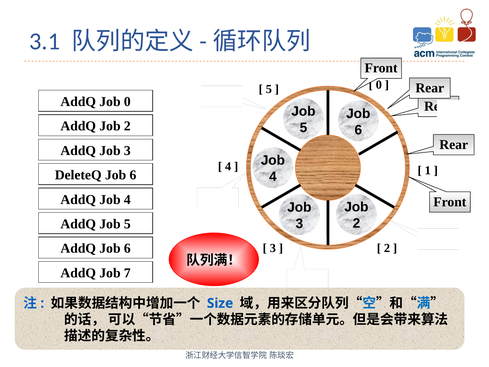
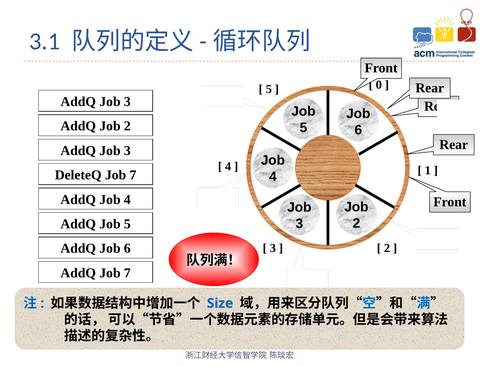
0 at (127, 102): 0 -> 3
DeleteQ Job 6: 6 -> 7
